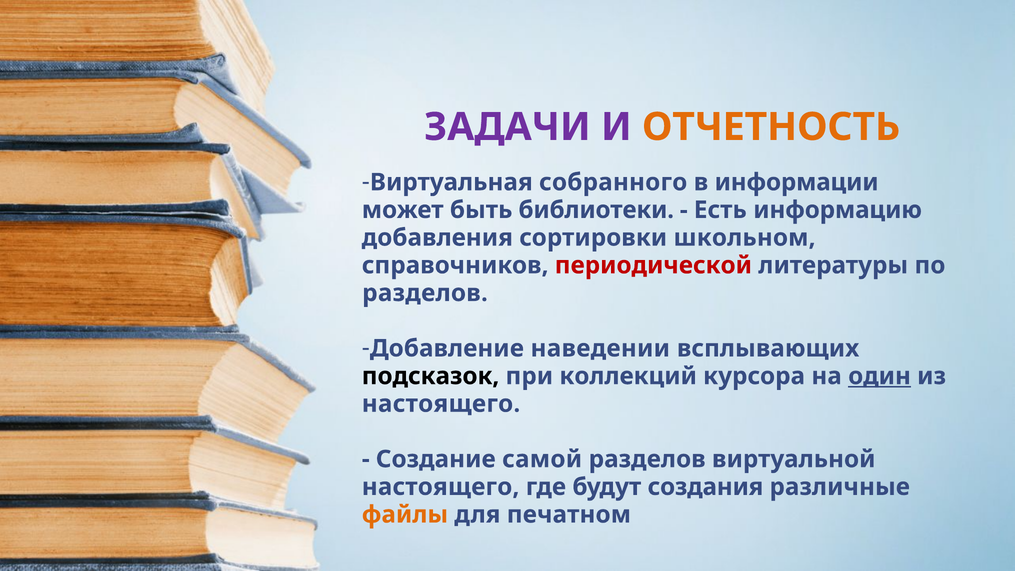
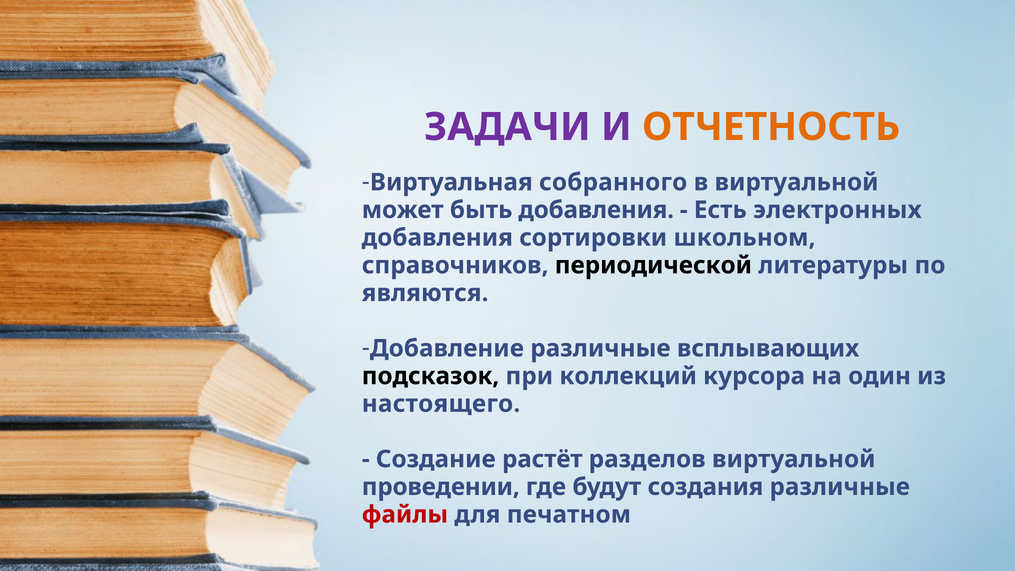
в информации: информации -> виртуальной
быть библиотеки: библиотеки -> добавления
информацию: информацию -> электронных
периодической colour: red -> black
разделов at (425, 293): разделов -> являются
Добавление наведении: наведении -> различные
один underline: present -> none
самой: самой -> растёт
настоящего at (441, 487): настоящего -> проведении
файлы colour: orange -> red
